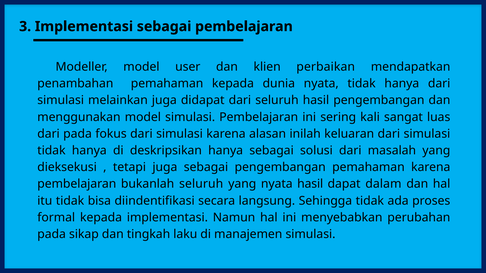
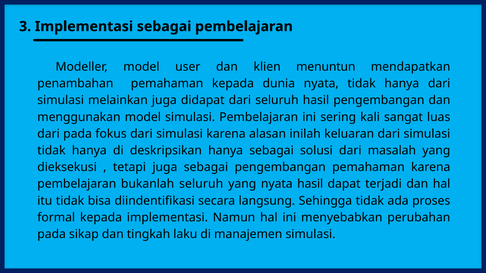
perbaikan: perbaikan -> menuntun
dalam: dalam -> terjadi
